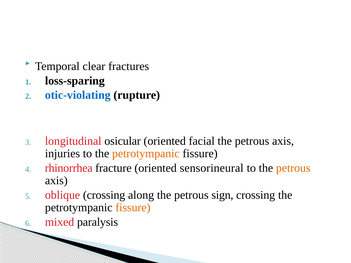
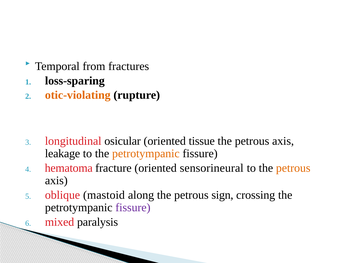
clear: clear -> from
otic-violating colour: blue -> orange
facial: facial -> tissue
injuries: injuries -> leakage
rhinorrhea: rhinorrhea -> hematoma
oblique crossing: crossing -> mastoid
fissure at (133, 208) colour: orange -> purple
